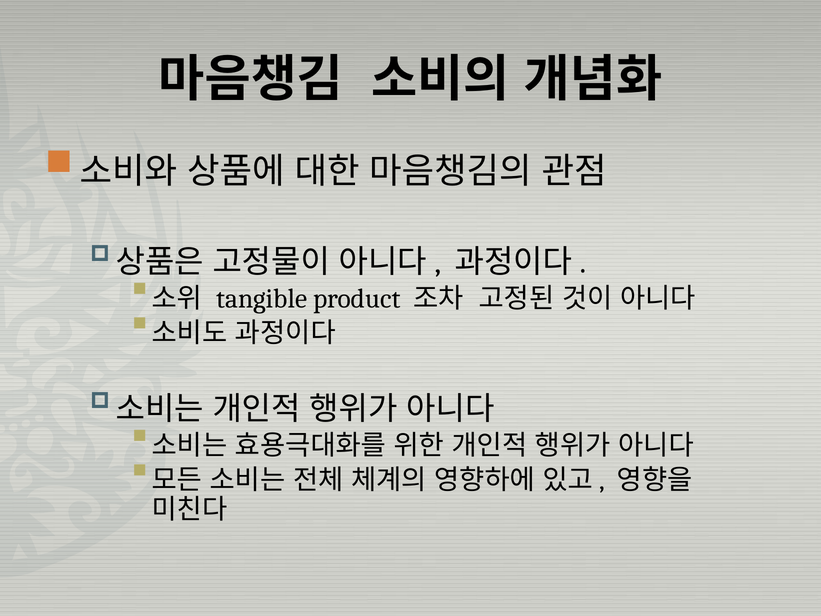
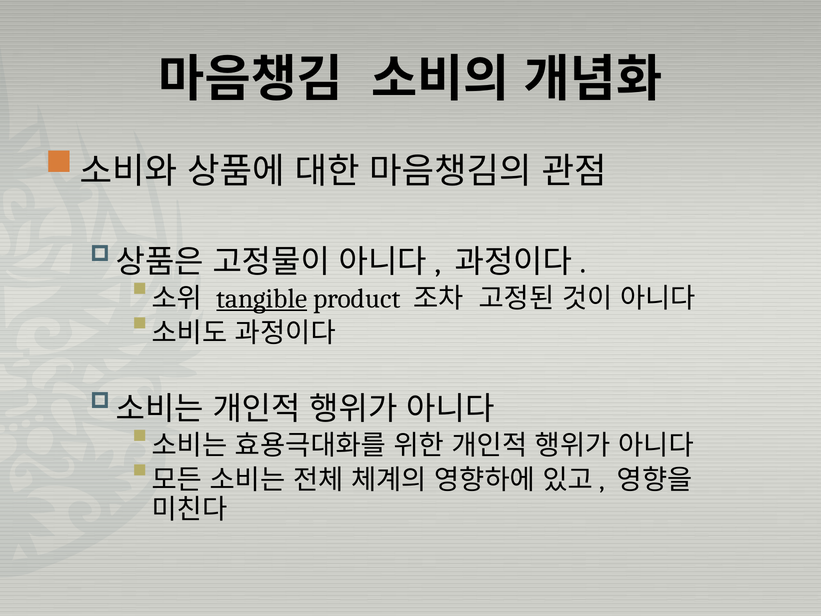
tangible underline: none -> present
